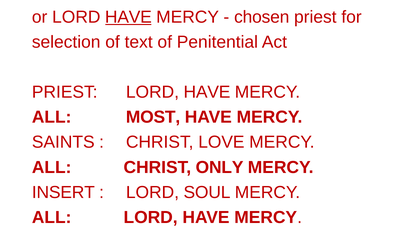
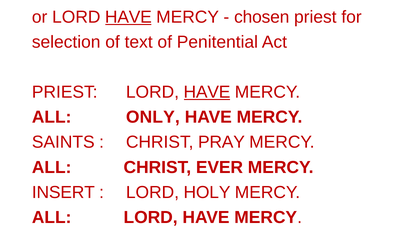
HAVE at (207, 92) underline: none -> present
MOST: MOST -> ONLY
LOVE: LOVE -> PRAY
ONLY: ONLY -> EVER
SOUL: SOUL -> HOLY
